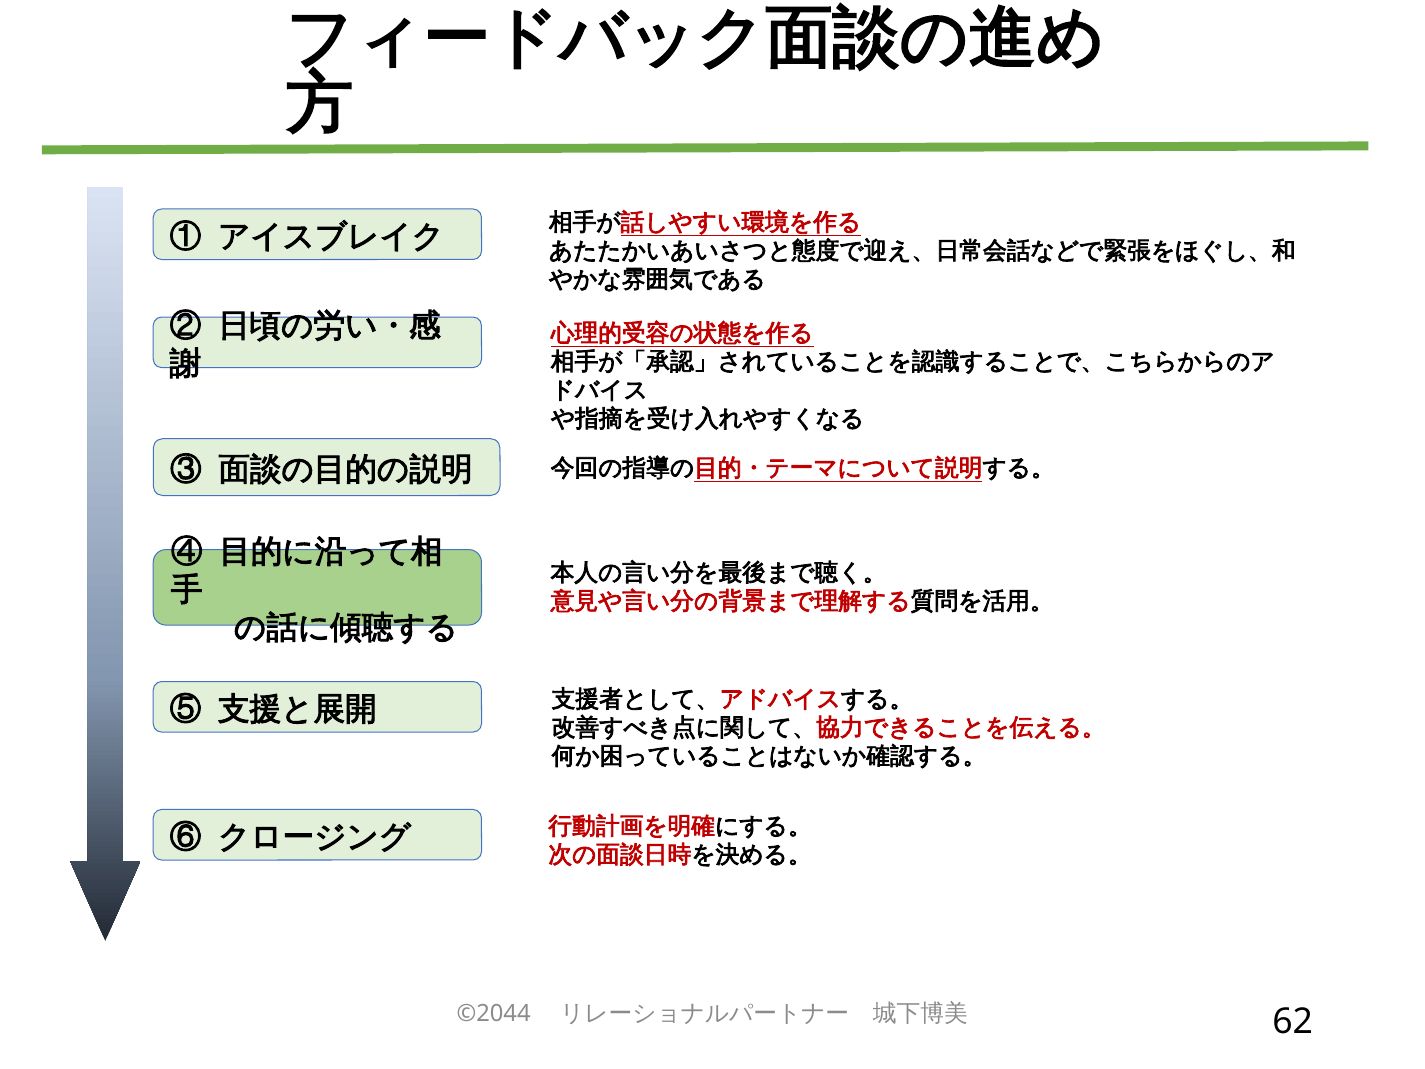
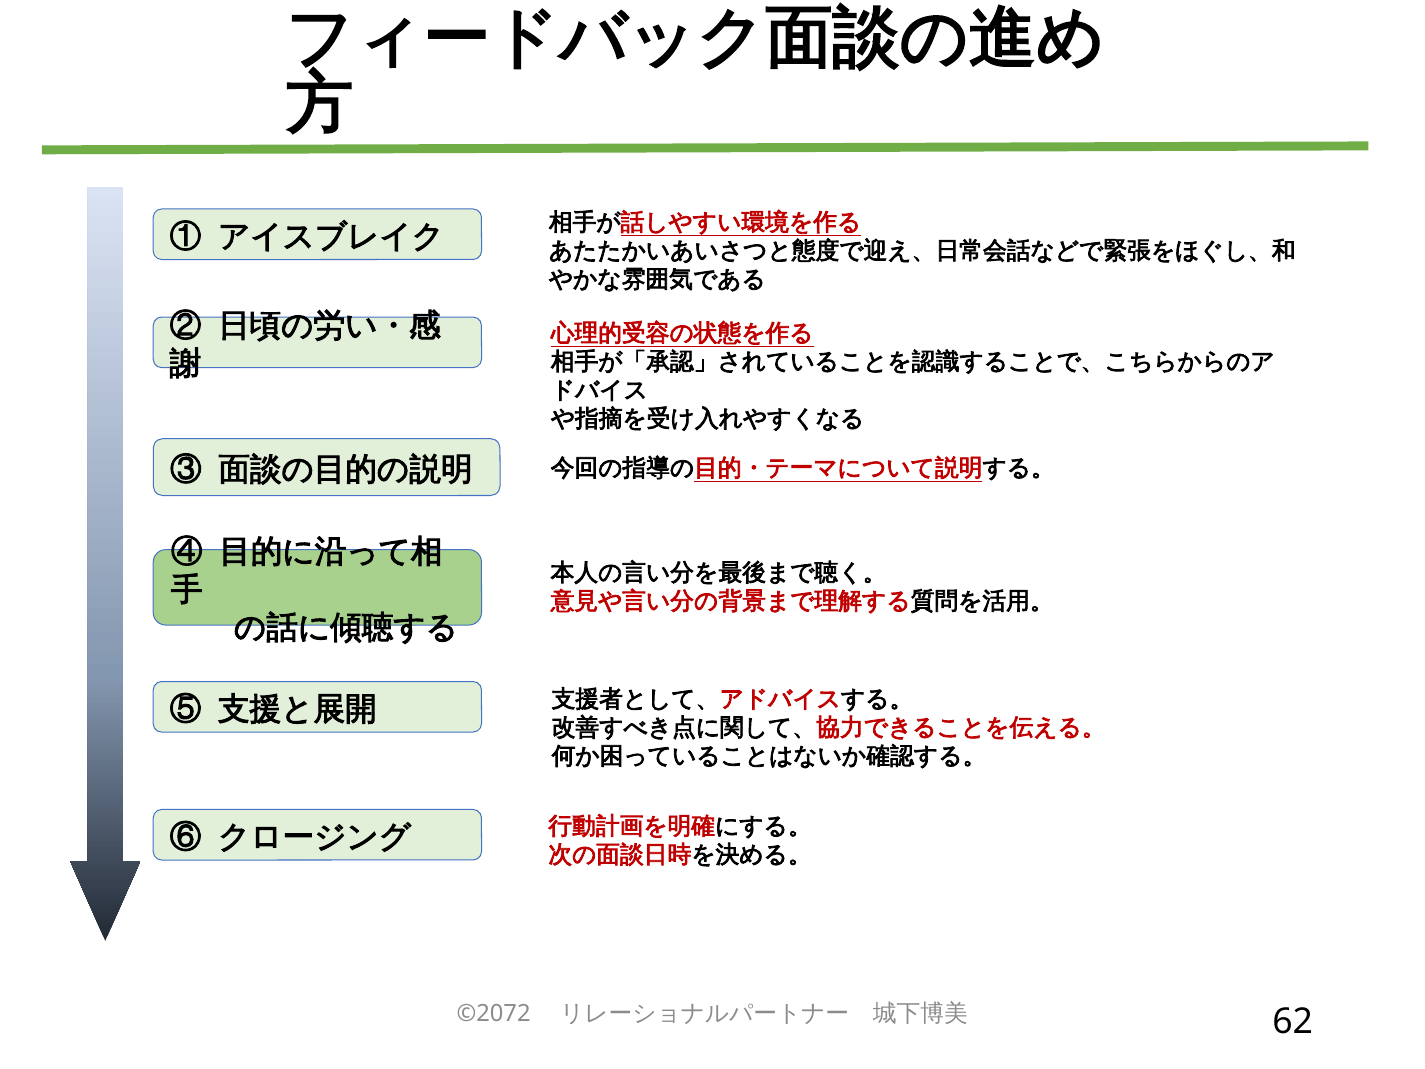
©2044: ©2044 -> ©2072
